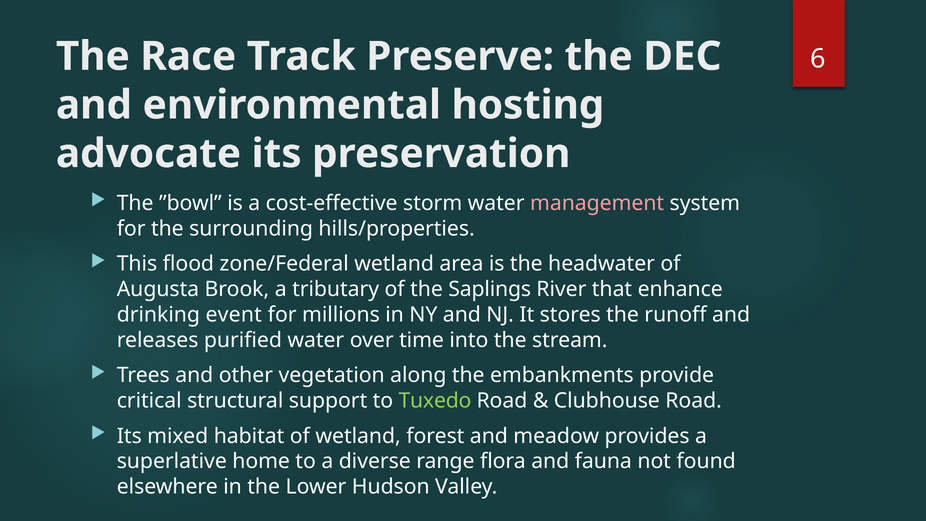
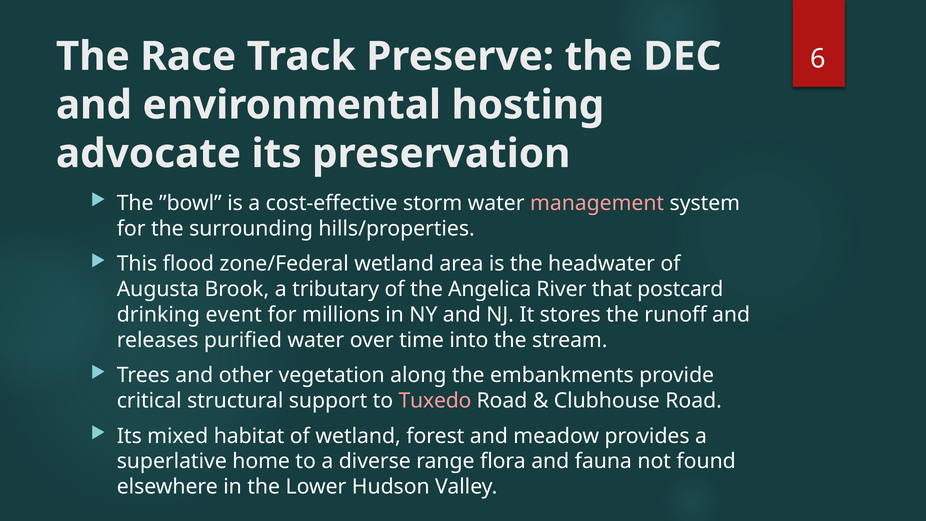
Saplings: Saplings -> Angelica
enhance: enhance -> postcard
Tuxedo colour: light green -> pink
